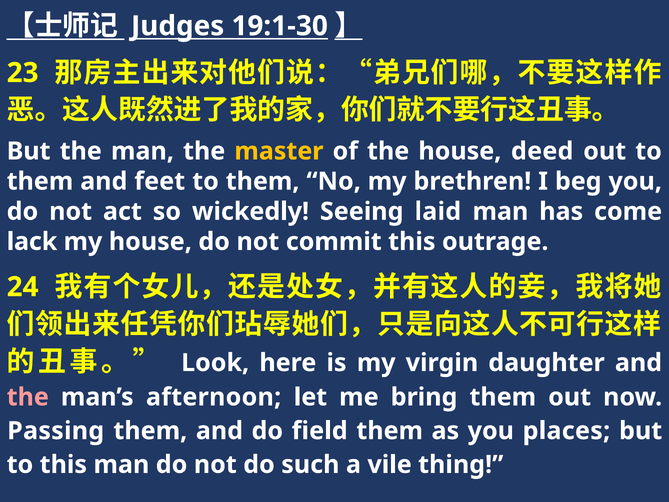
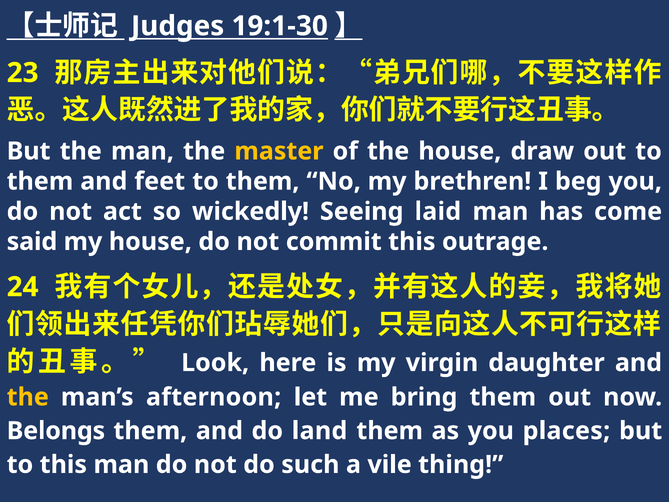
deed: deed -> draw
lack: lack -> said
the at (28, 397) colour: pink -> yellow
Passing: Passing -> Belongs
field: field -> land
